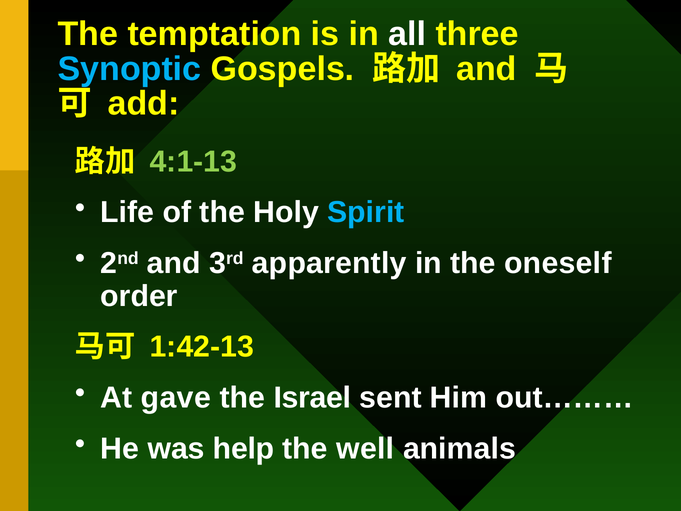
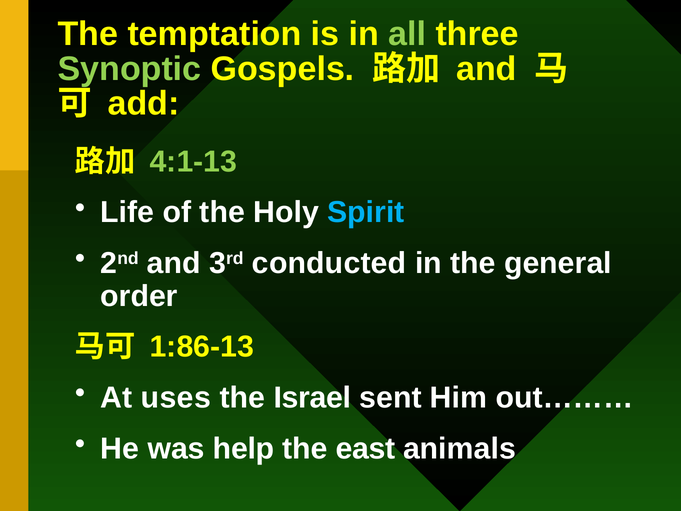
all colour: white -> light green
Synoptic colour: light blue -> light green
apparently: apparently -> conducted
oneself: oneself -> general
1:42-13: 1:42-13 -> 1:86-13
gave: gave -> uses
well: well -> east
